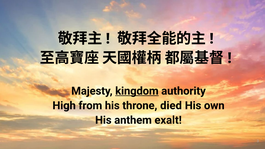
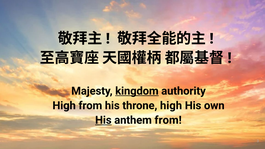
throne died: died -> high
His at (103, 120) underline: none -> present
anthem exalt: exalt -> from
